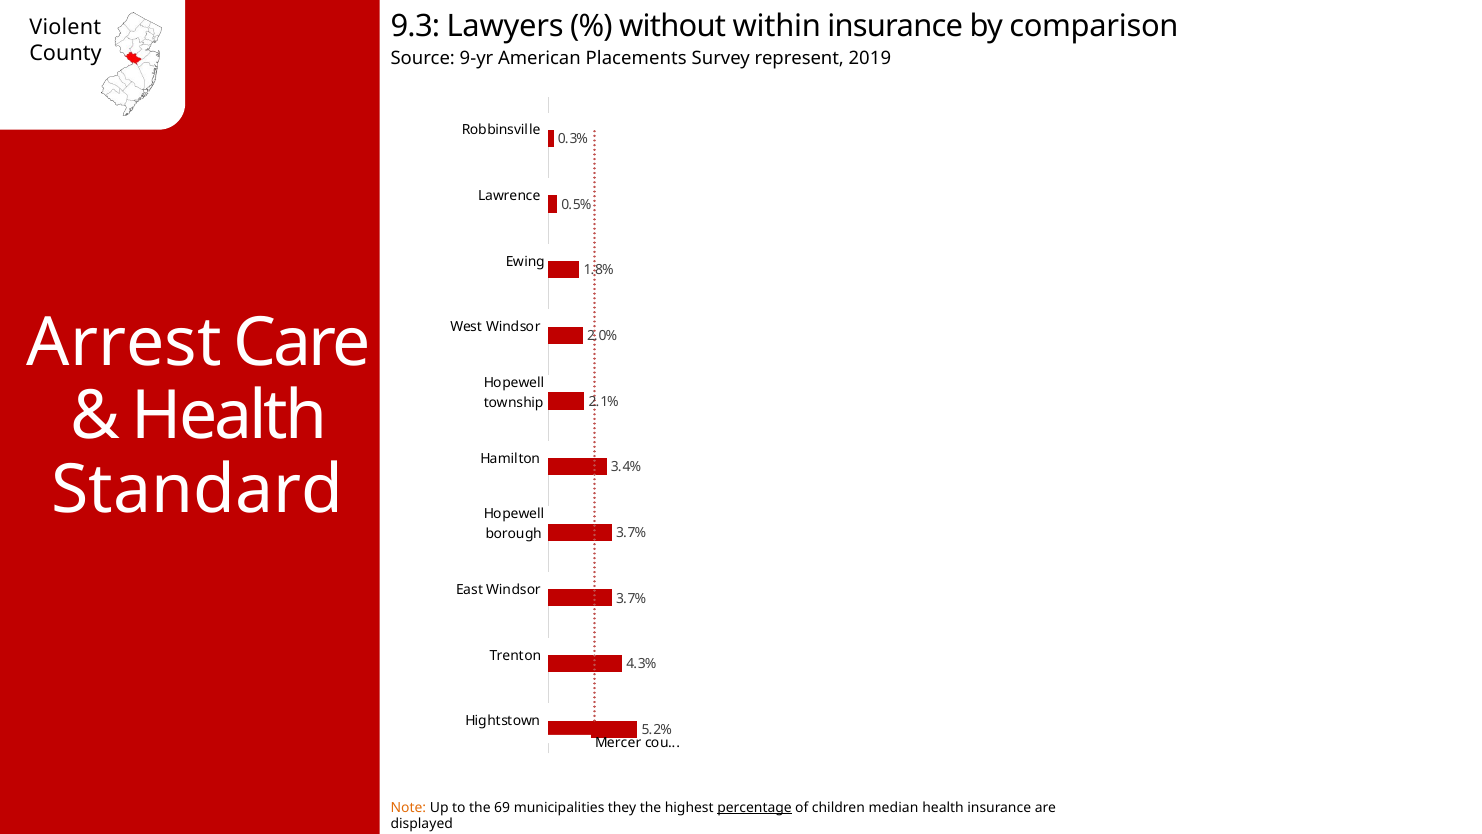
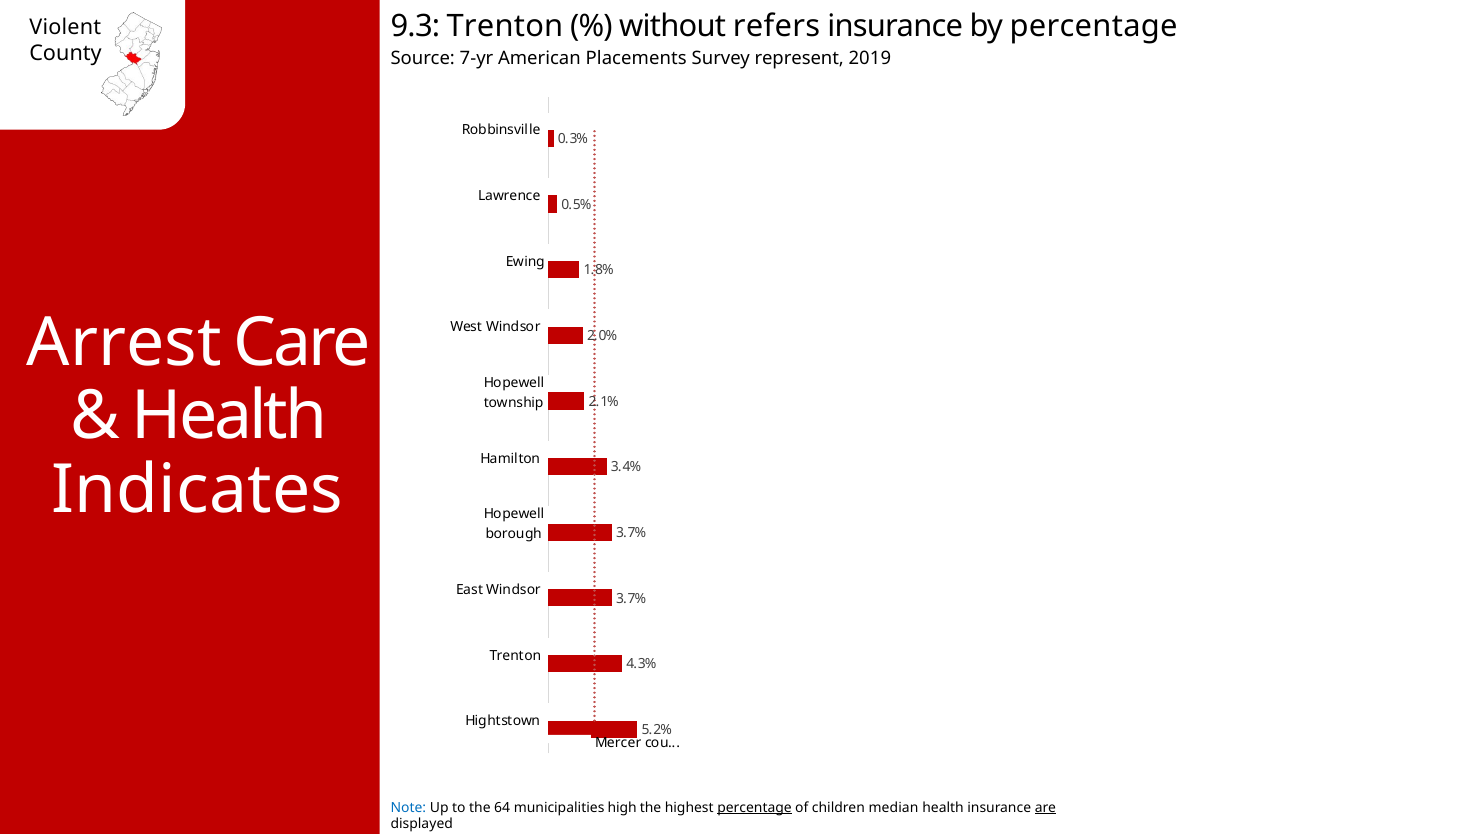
9.3 Lawyers: Lawyers -> Trenton
within: within -> refers
by comparison: comparison -> percentage
9-yr: 9-yr -> 7-yr
Standard: Standard -> Indicates
Note colour: orange -> blue
69: 69 -> 64
they: they -> high
are underline: none -> present
